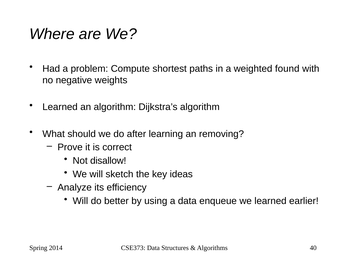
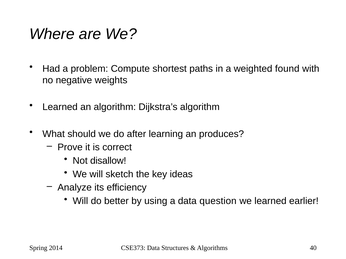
removing: removing -> produces
enqueue: enqueue -> question
